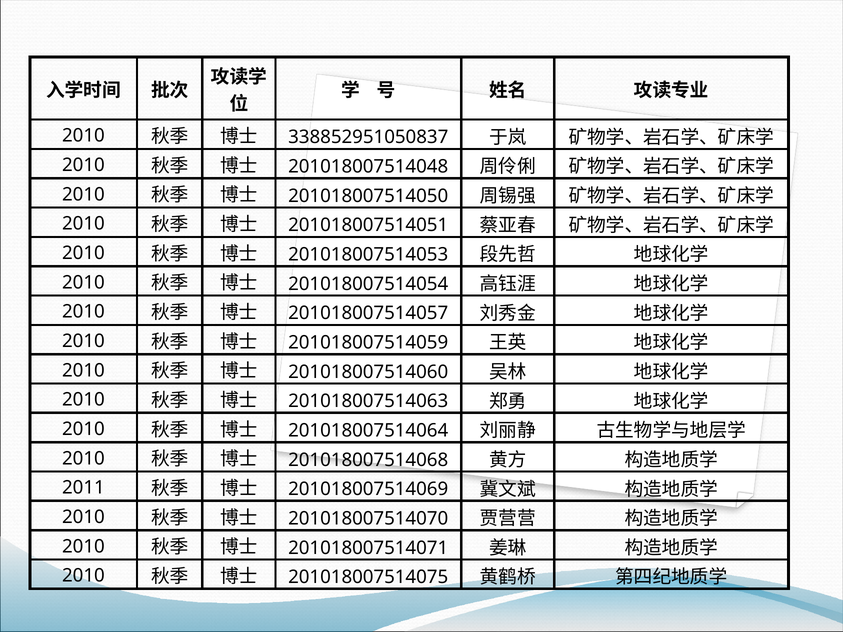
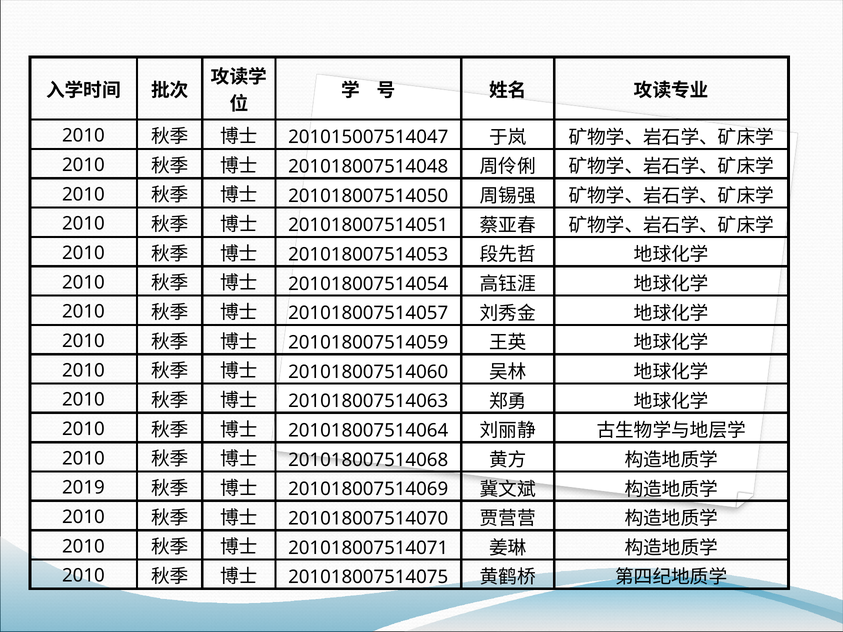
338852951050837: 338852951050837 -> 201015007514047
2011: 2011 -> 2019
